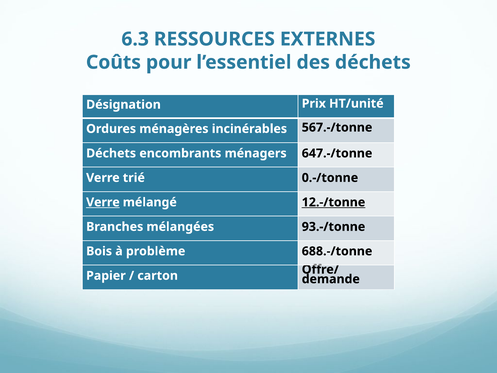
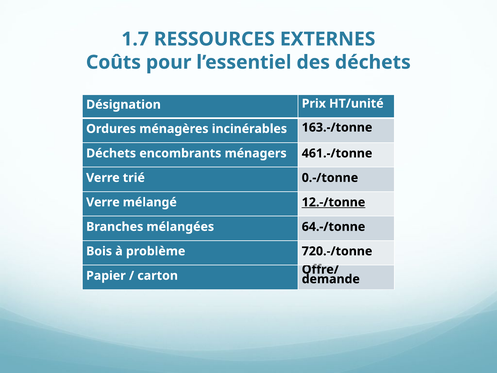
6.3: 6.3 -> 1.7
567.-/tonne: 567.-/tonne -> 163.-/tonne
647.-/tonne: 647.-/tonne -> 461.-/tonne
Verre at (103, 202) underline: present -> none
93.-/tonne: 93.-/tonne -> 64.-/tonne
688.-/tonne: 688.-/tonne -> 720.-/tonne
